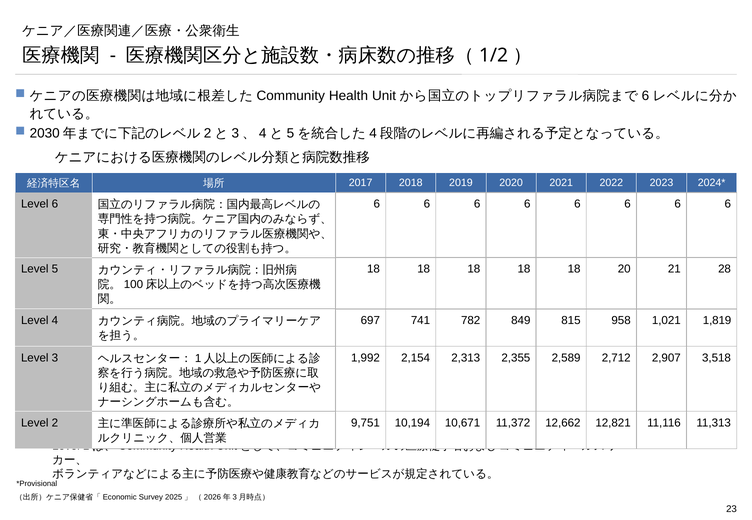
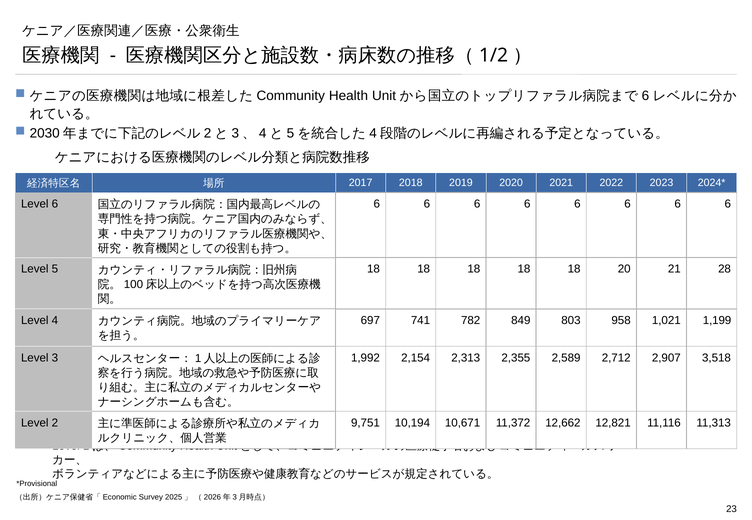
815: 815 -> 803
1,819: 1,819 -> 1,199
